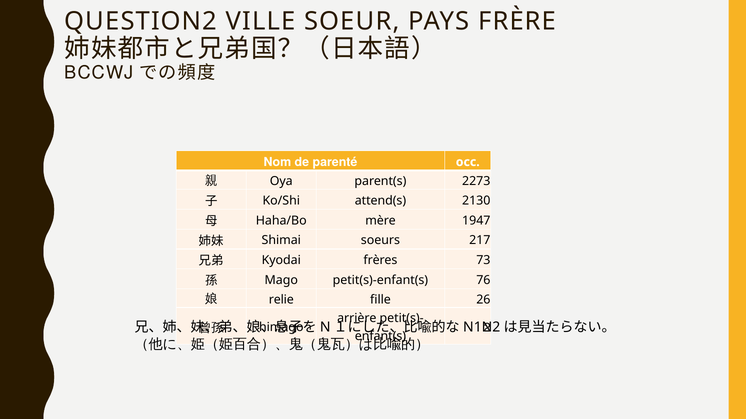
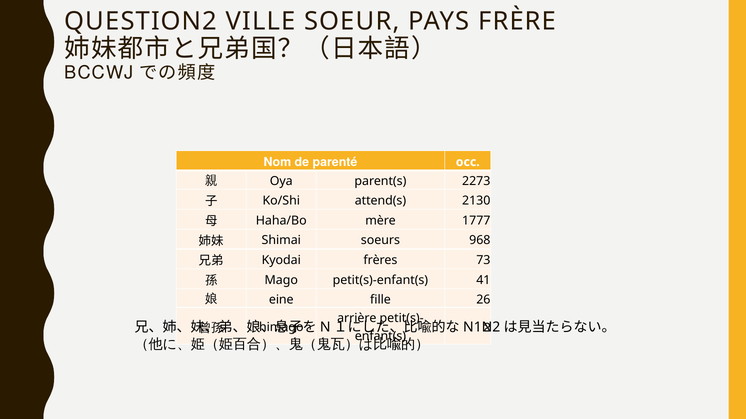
1947: 1947 -> 1777
217: 217 -> 968
76: 76 -> 41
relie: relie -> eine
